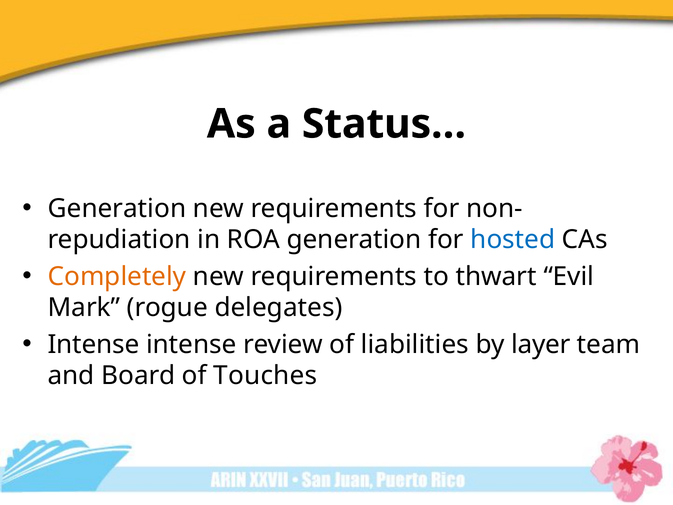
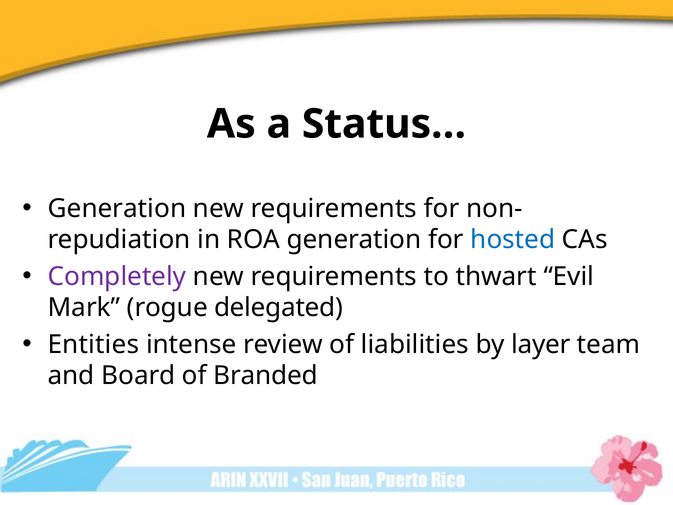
Completely colour: orange -> purple
delegates: delegates -> delegated
Intense at (94, 344): Intense -> Entities
Touches: Touches -> Branded
